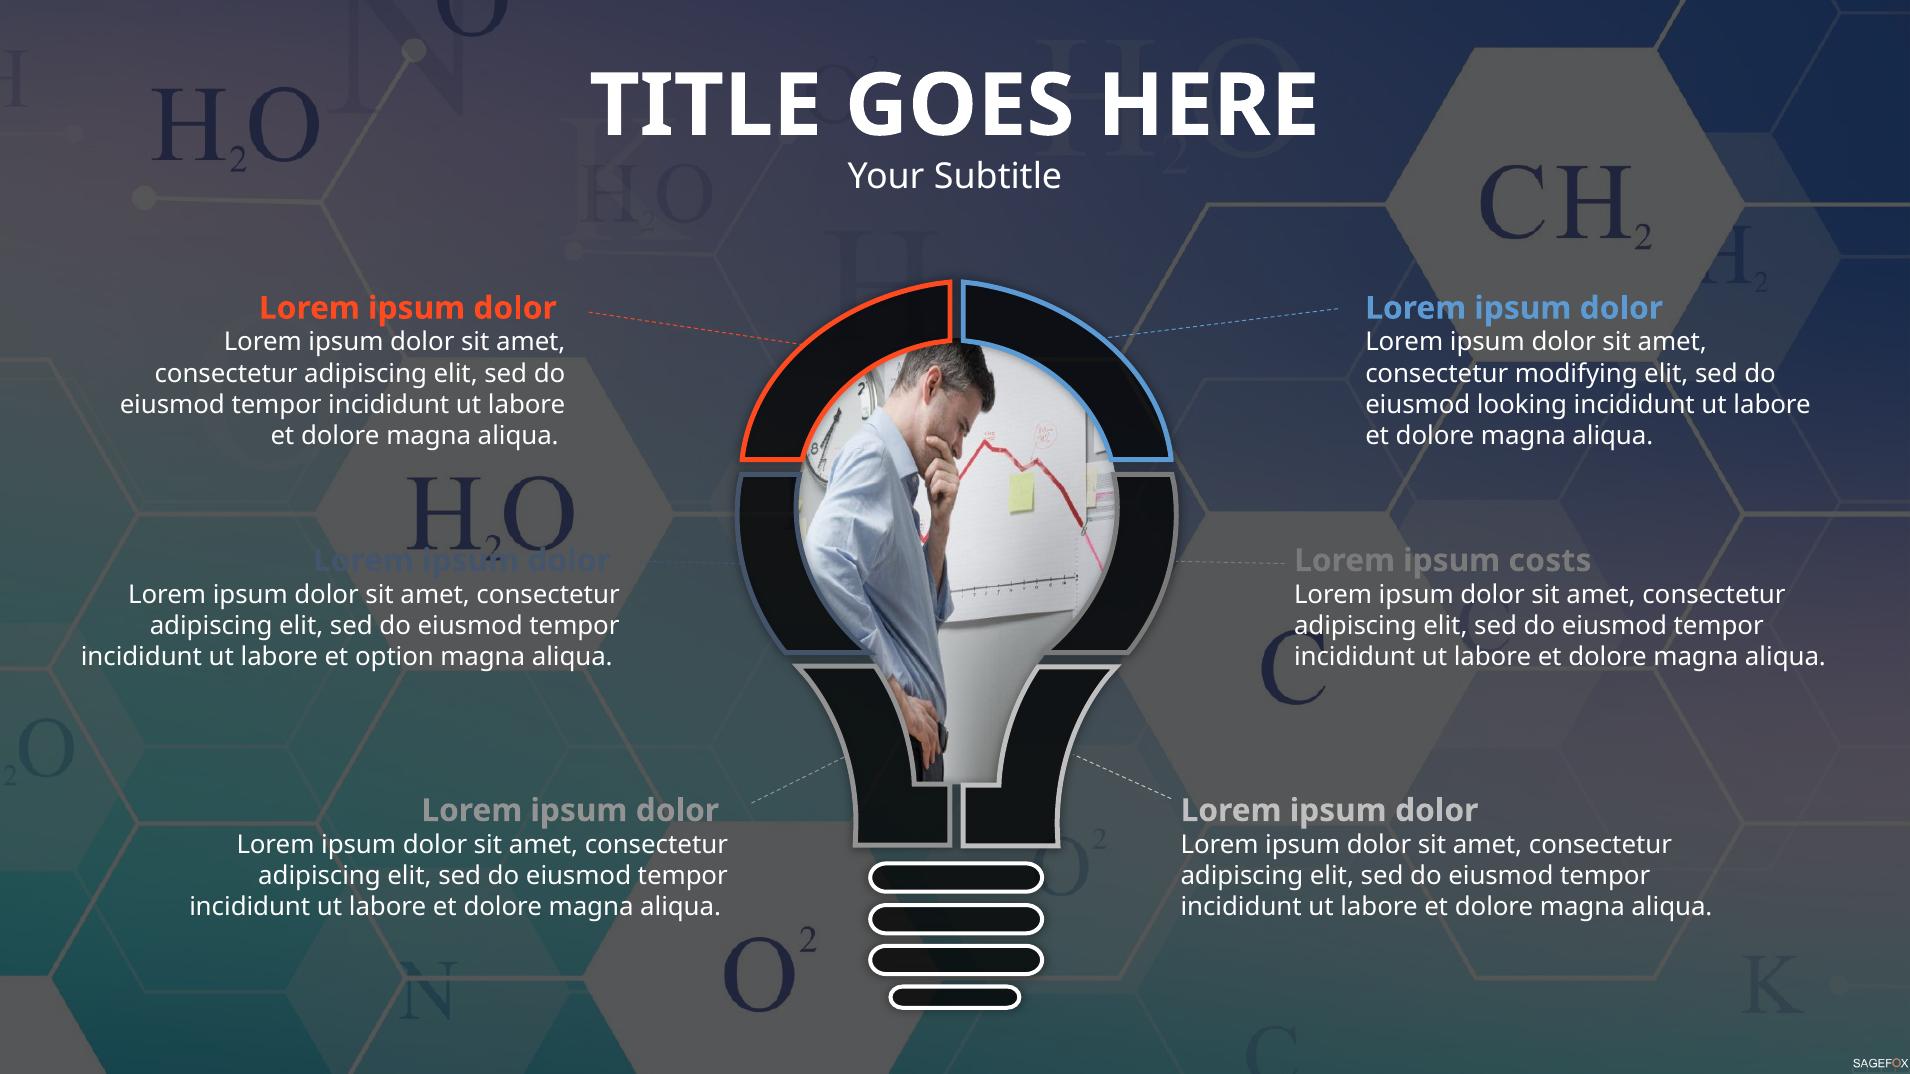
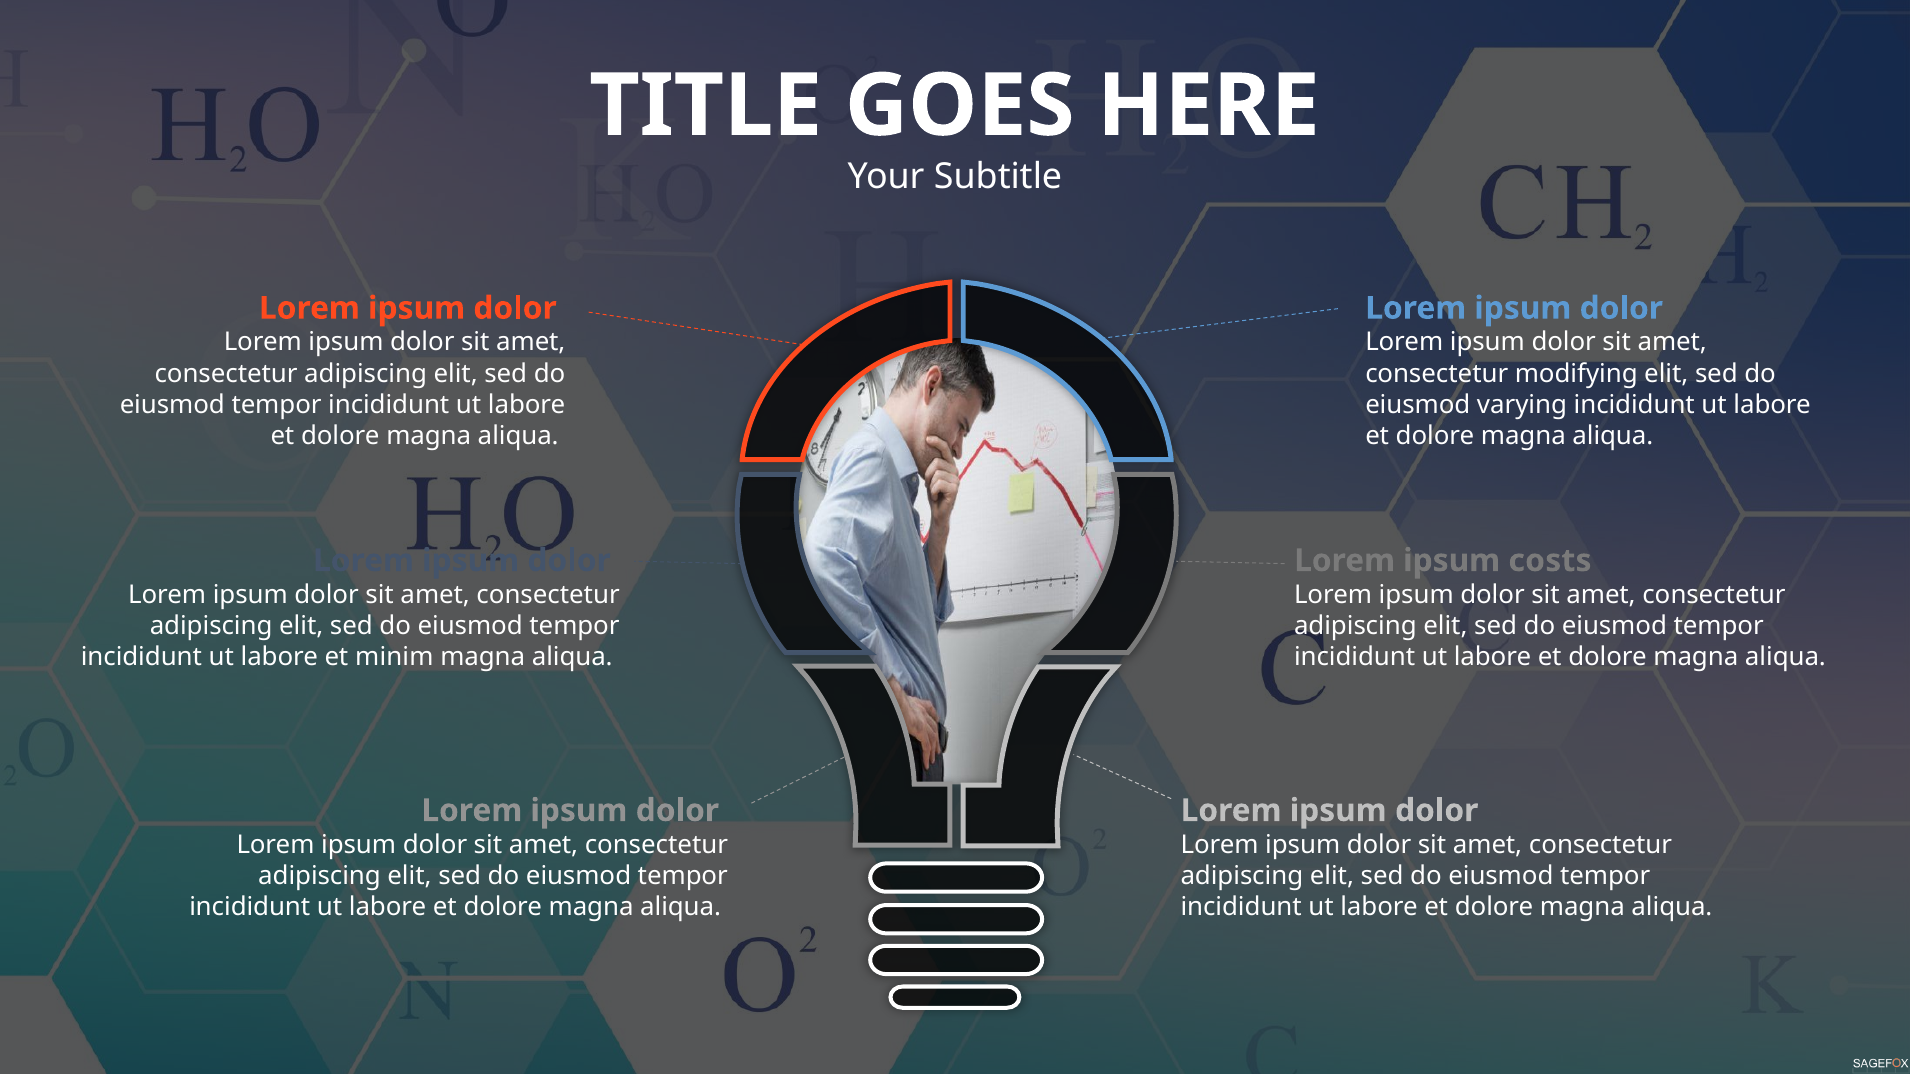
looking: looking -> varying
option: option -> minim
